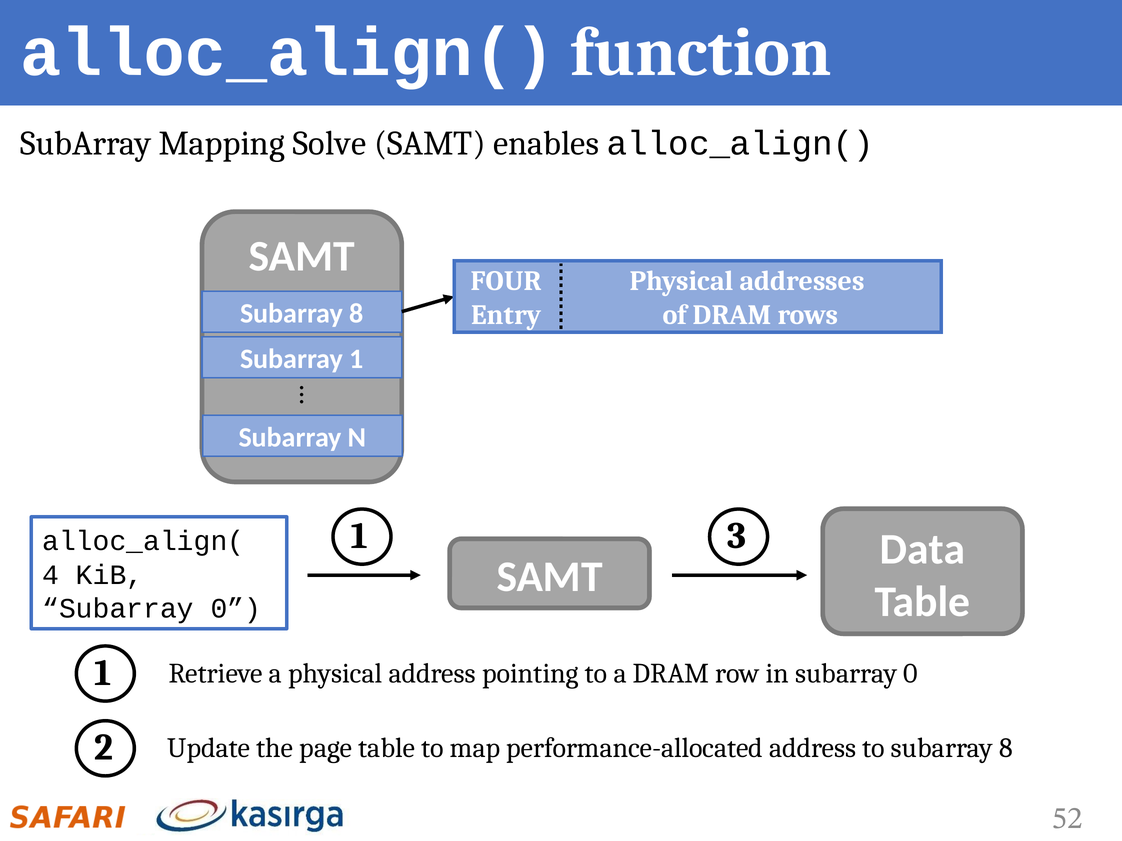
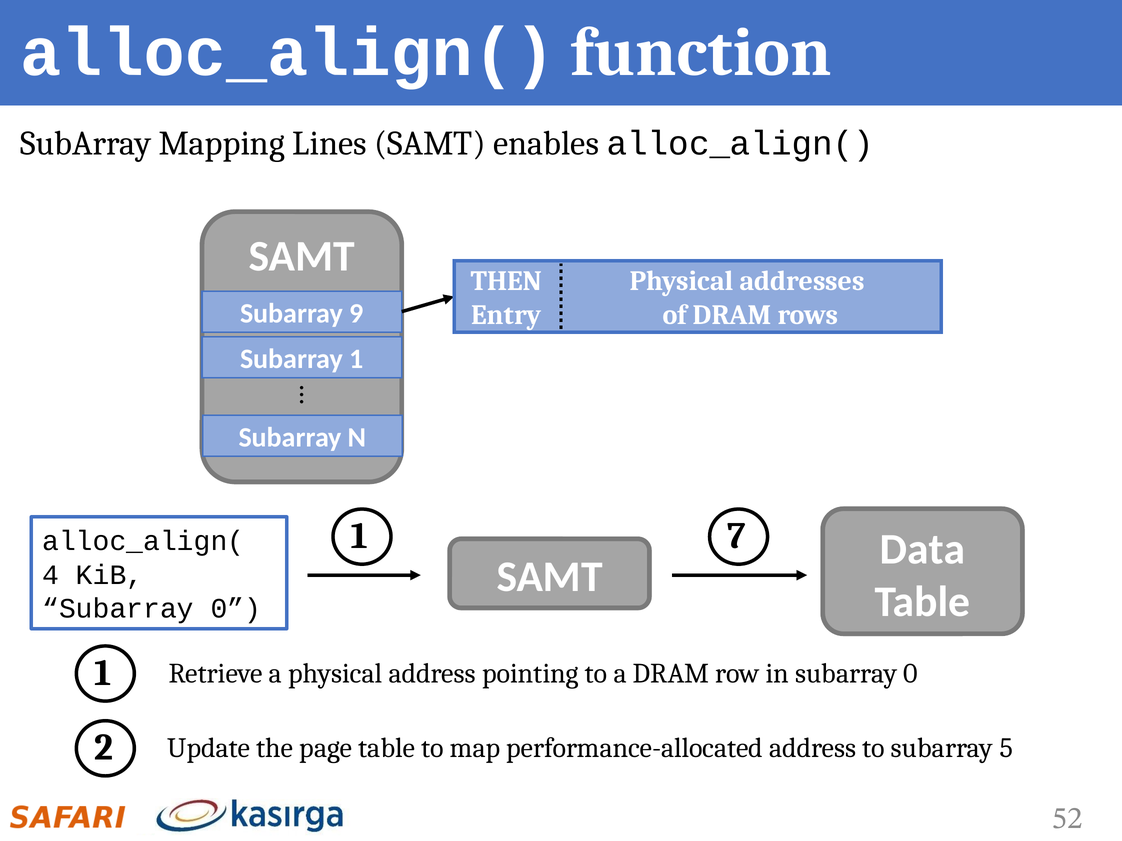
Solve: Solve -> Lines
FOUR: FOUR -> THEN
8 at (356, 314): 8 -> 9
3: 3 -> 7
to subarray 8: 8 -> 5
